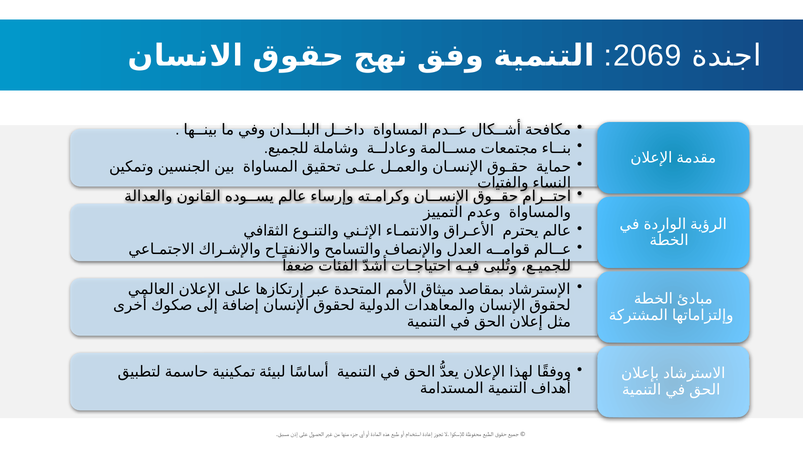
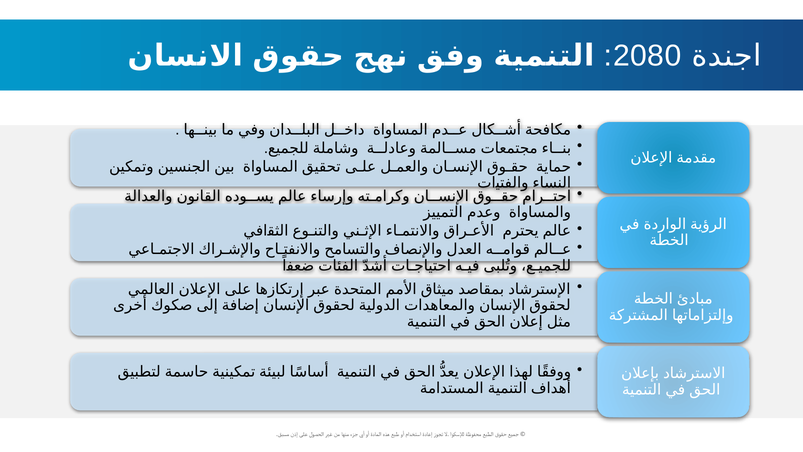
2069: 2069 -> 2080
